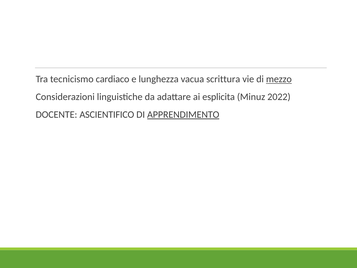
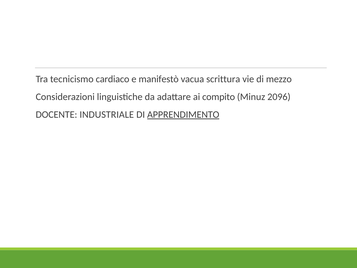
lunghezza: lunghezza -> manifestò
mezzo underline: present -> none
esplicita: esplicita -> compito
2022: 2022 -> 2096
ASCIENTIFICO: ASCIENTIFICO -> INDUSTRIALE
